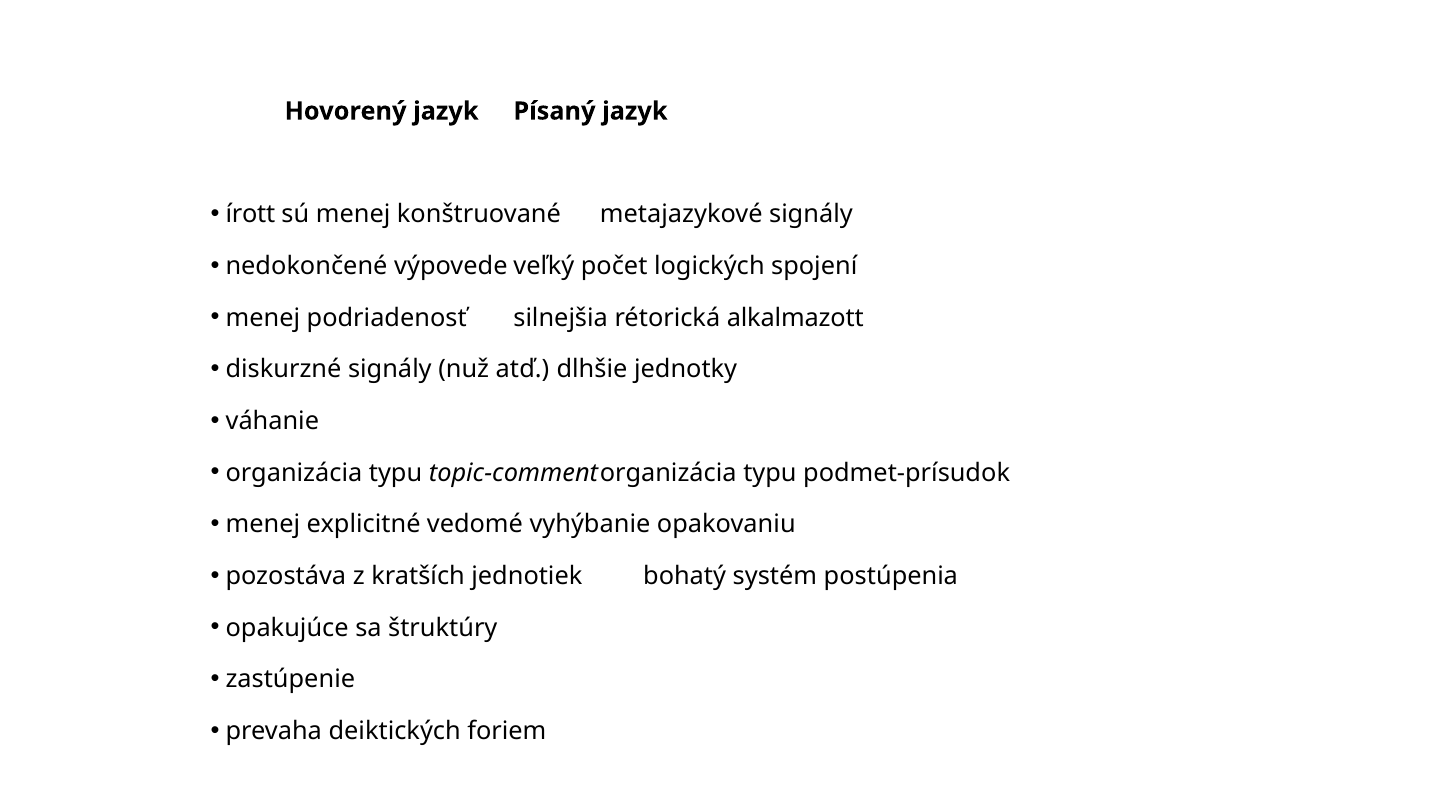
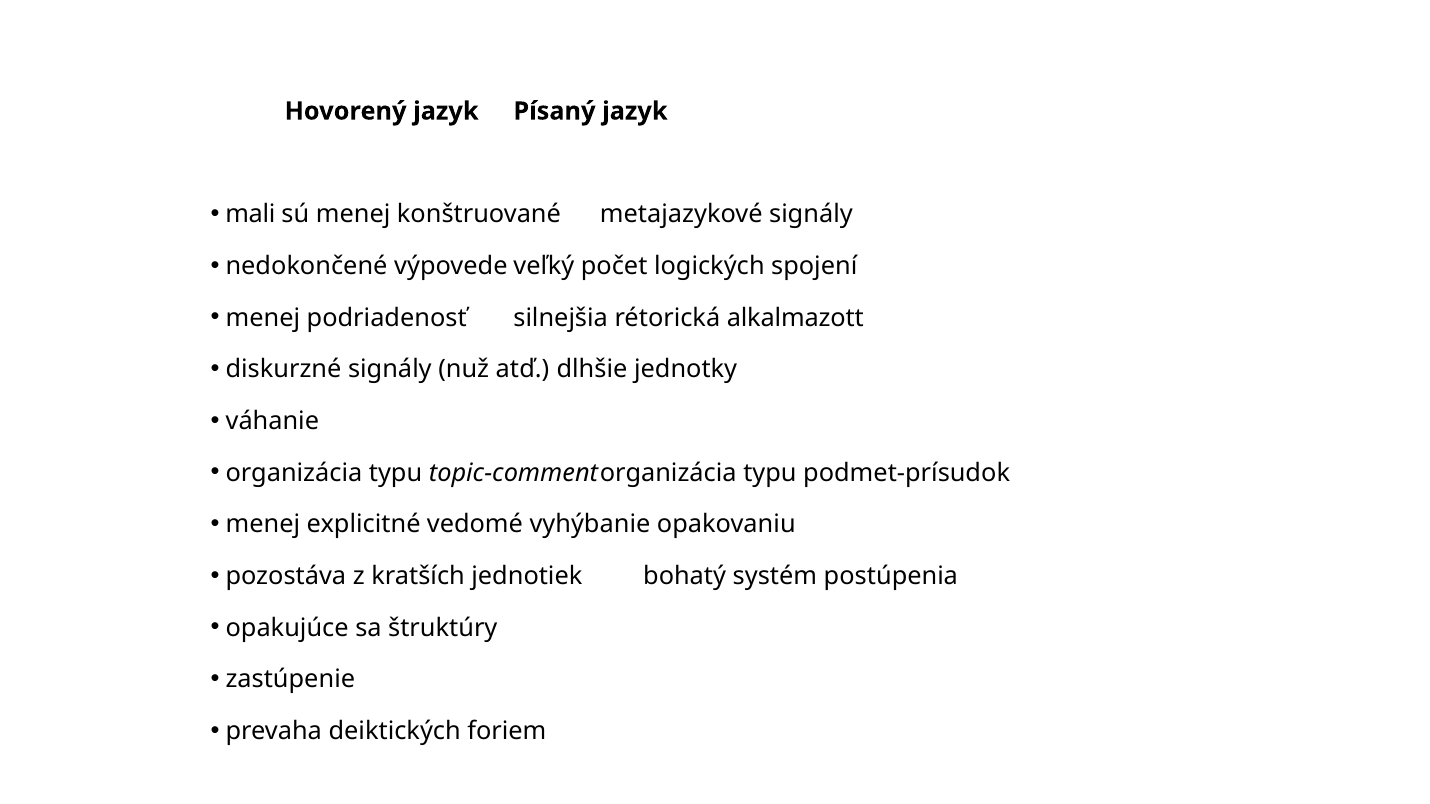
írott: írott -> mali
